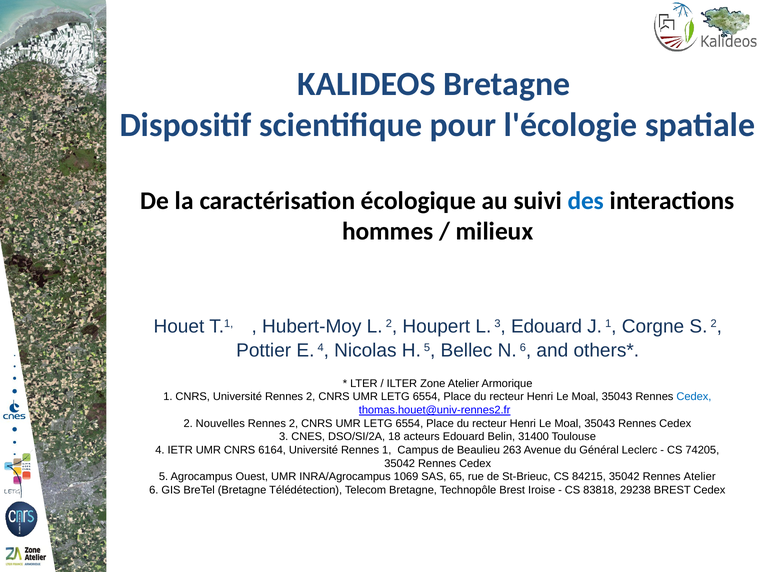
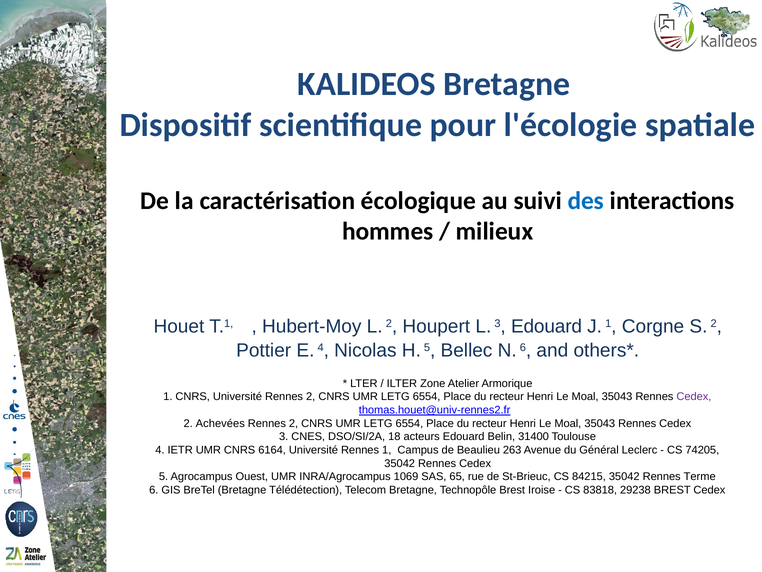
Cedex at (694, 396) colour: blue -> purple
Nouvelles: Nouvelles -> Achevées
Rennes Atelier: Atelier -> Terme
